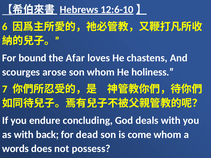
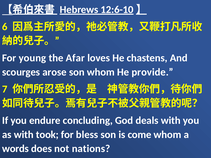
bound: bound -> young
holiness: holiness -> provide
back: back -> took
dead: dead -> bless
possess: possess -> nations
